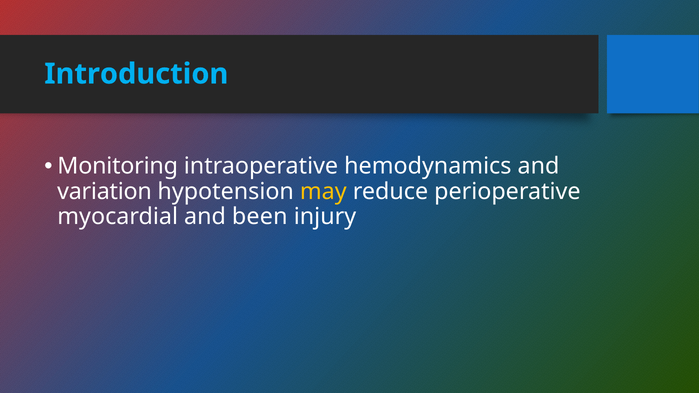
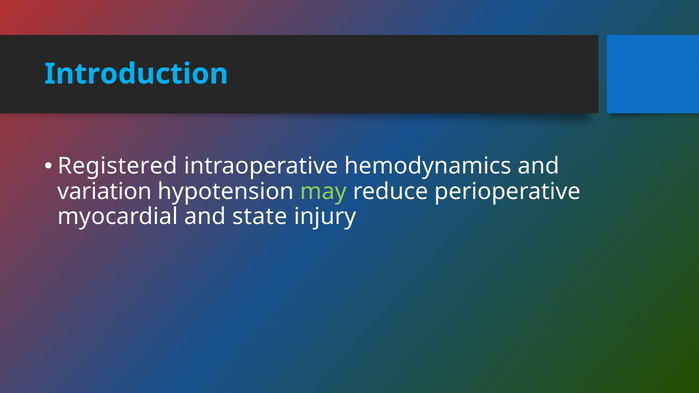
Monitoring: Monitoring -> Registered
may colour: yellow -> light green
been: been -> state
